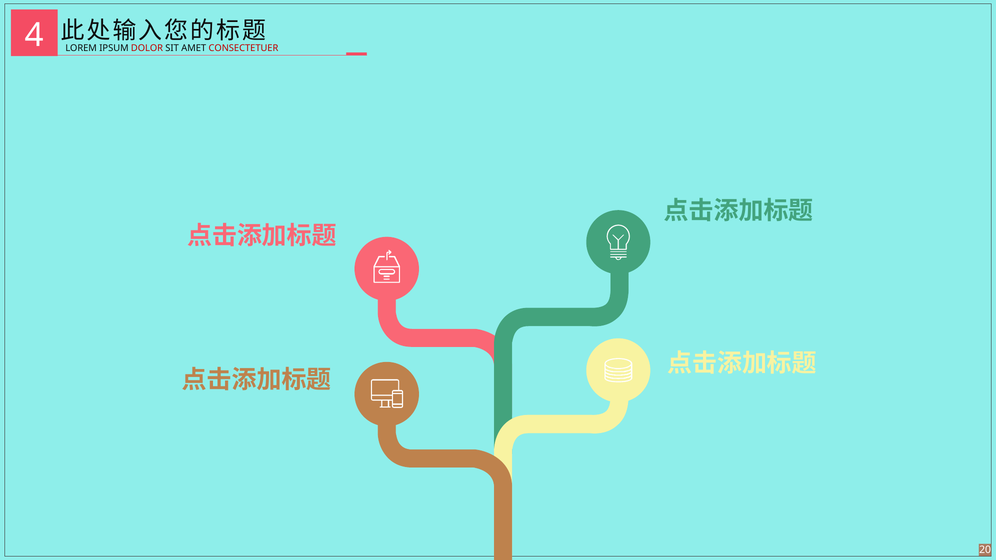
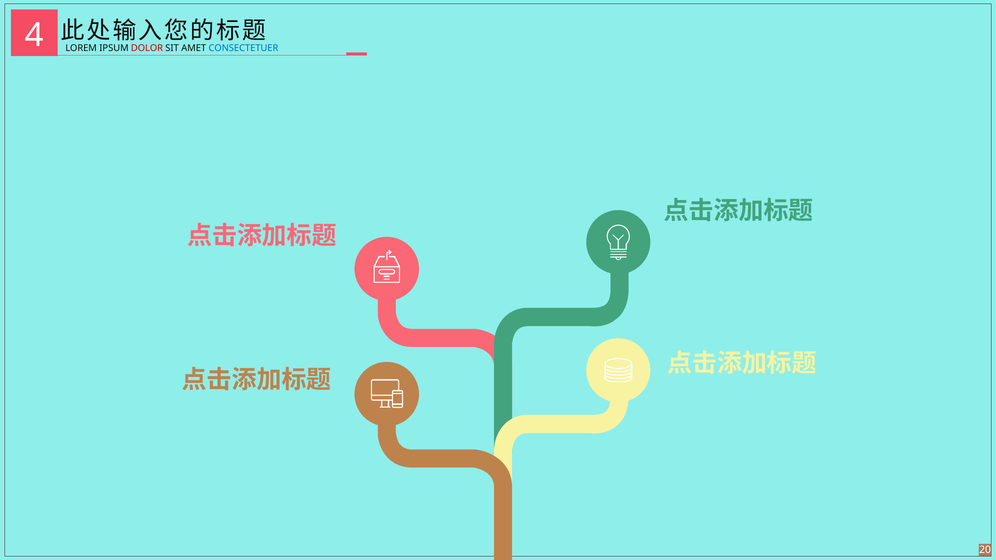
CONSECTETUER colour: red -> blue
